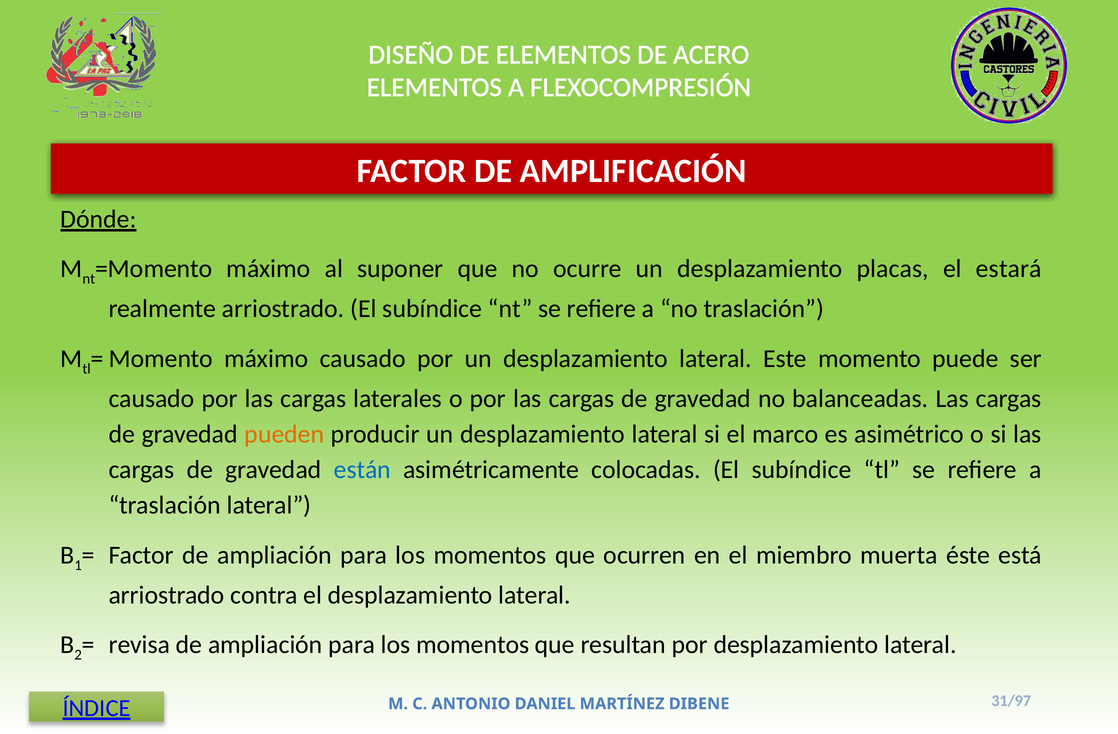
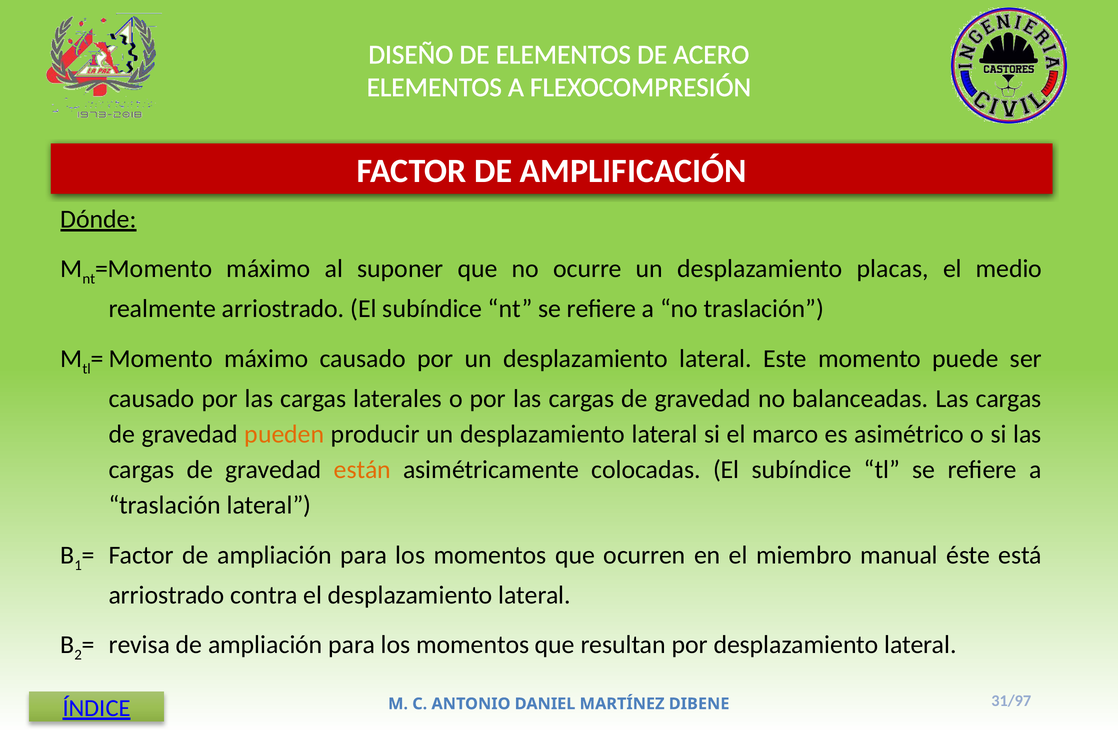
estará: estará -> medio
están colour: blue -> orange
muerta: muerta -> manual
